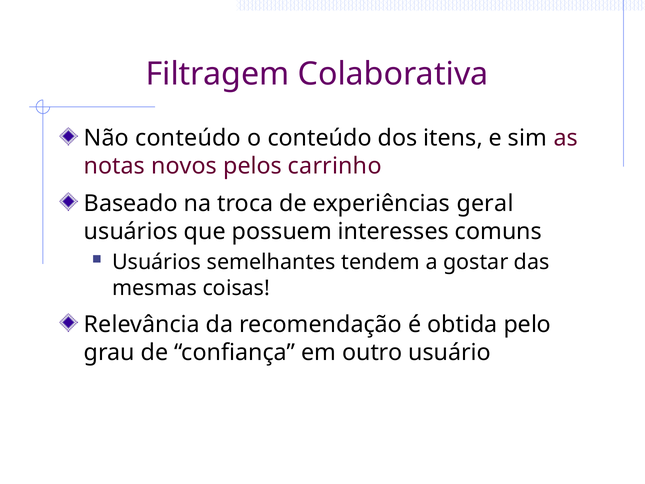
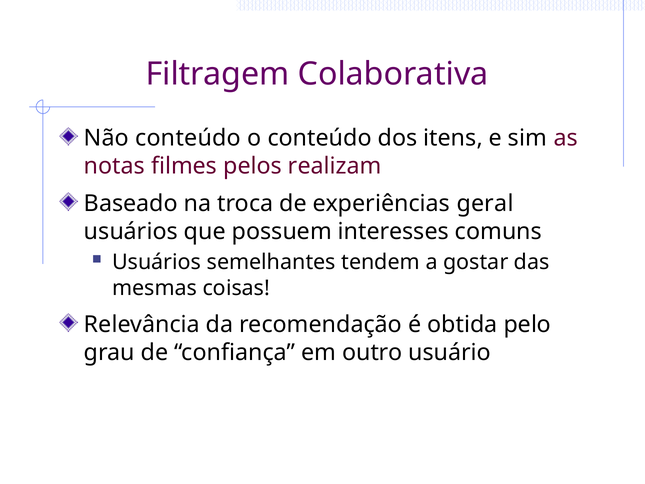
novos: novos -> filmes
carrinho: carrinho -> realizam
